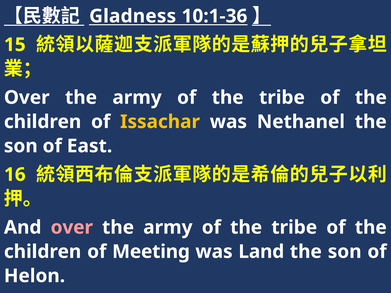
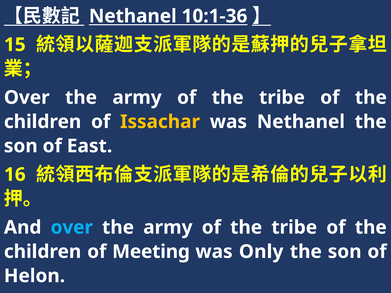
Gladness at (133, 16): Gladness -> Nethanel
over at (72, 228) colour: pink -> light blue
Land: Land -> Only
